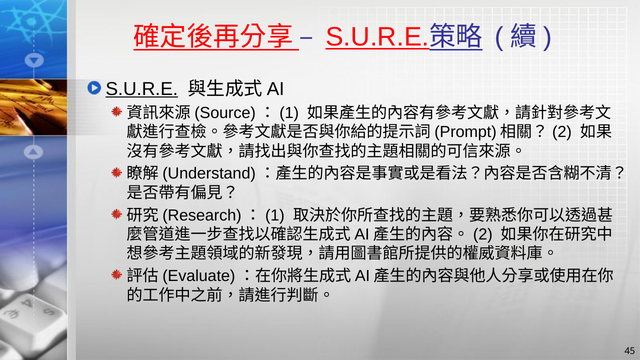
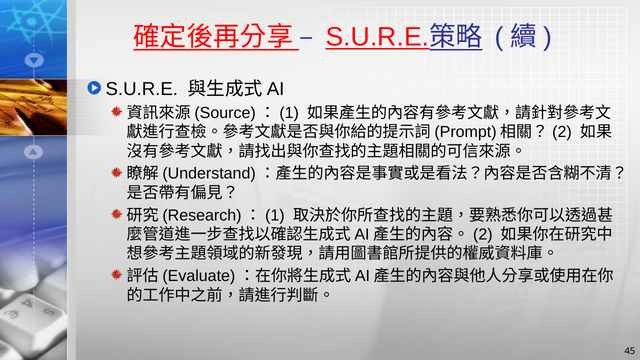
S.U.R.E at (142, 89) underline: present -> none
